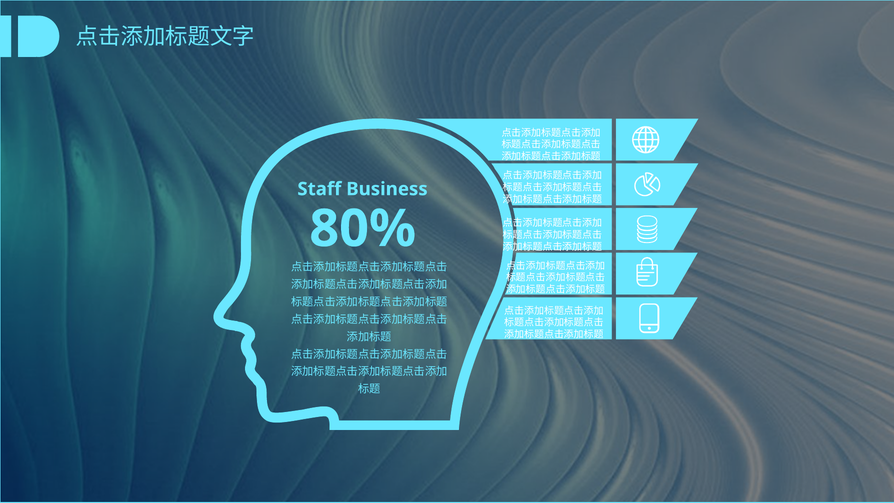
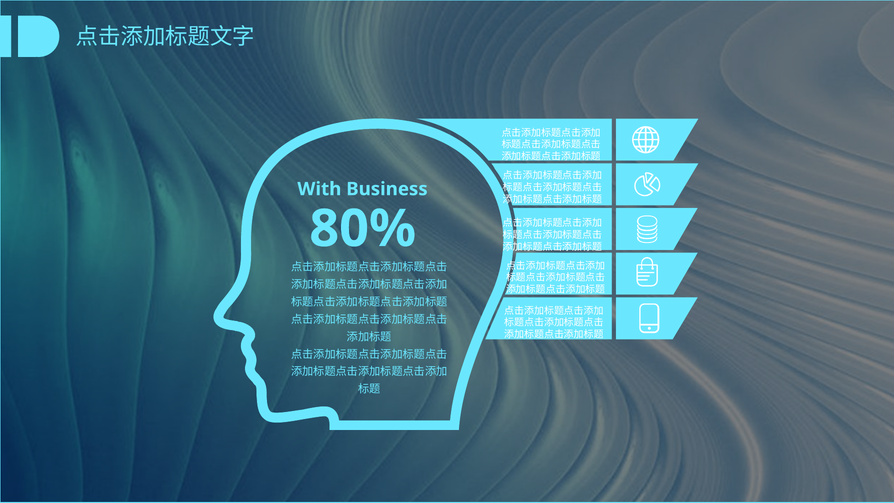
Staff: Staff -> With
